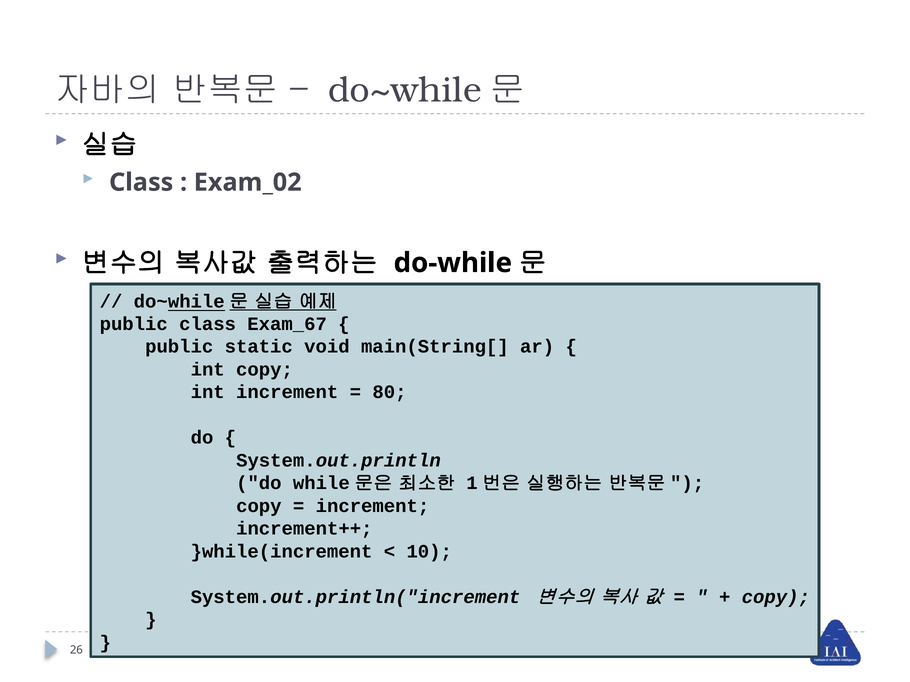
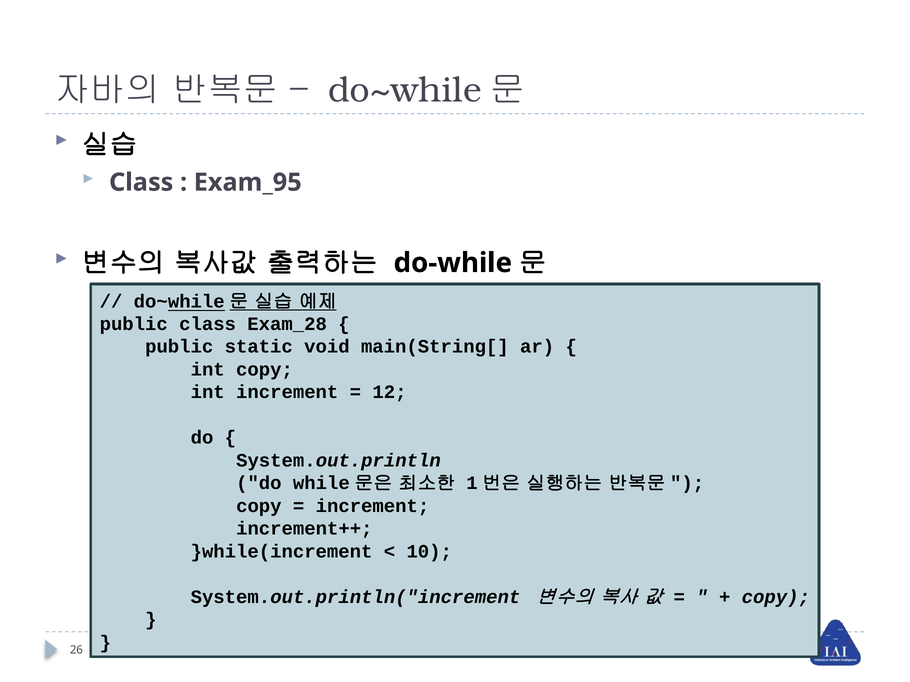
Exam_02: Exam_02 -> Exam_95
Exam_67: Exam_67 -> Exam_28
80: 80 -> 12
